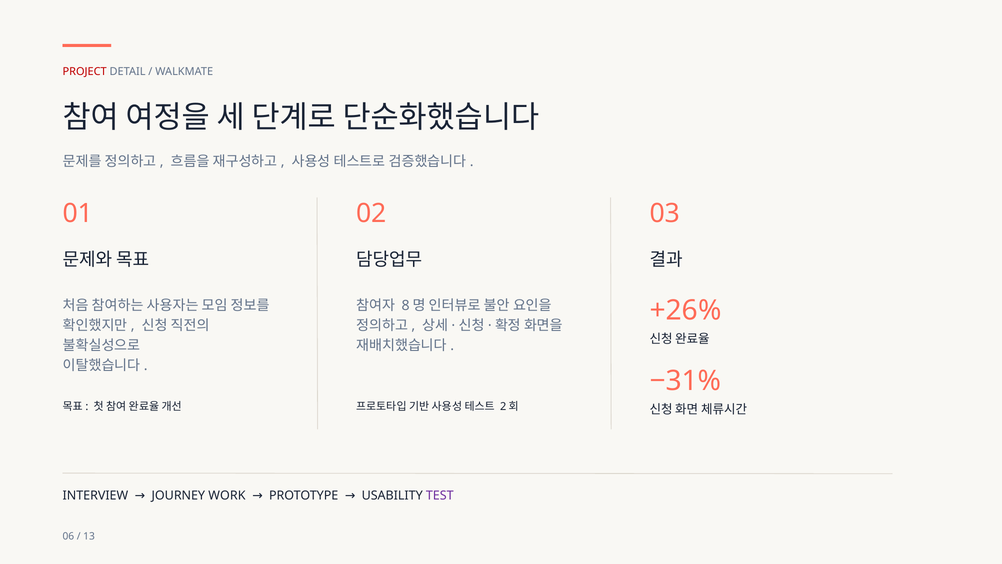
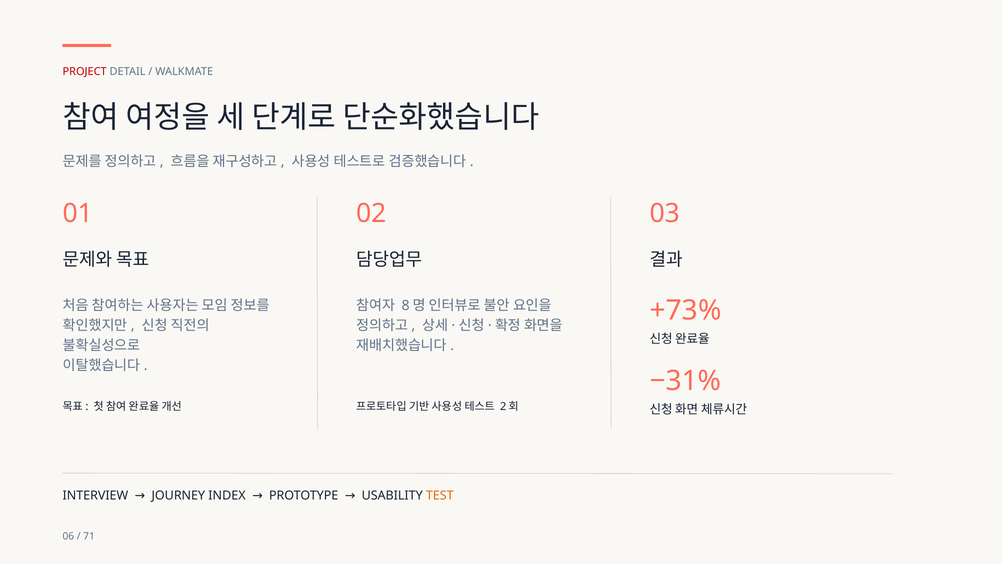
+26%: +26% -> +73%
WORK: WORK -> INDEX
TEST colour: purple -> orange
13: 13 -> 71
